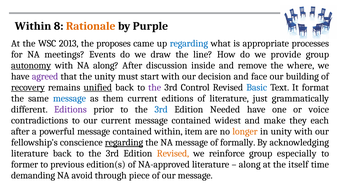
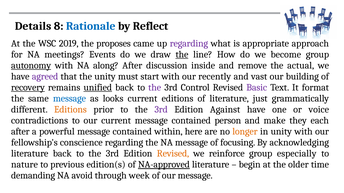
Within at (33, 26): Within -> Details
Rationale colour: orange -> blue
Purple: Purple -> Reflect
2013: 2013 -> 2019
regarding at (189, 43) colour: blue -> purple
processes: processes -> approach
the at (182, 55) underline: none -> present
provide: provide -> become
where: where -> actual
decision: decision -> recently
face: face -> vast
Basic colour: blue -> purple
them: them -> looks
Editions at (70, 110) colour: purple -> orange
3rd at (161, 110) colour: blue -> purple
Needed: Needed -> Against
widest: widest -> person
item: item -> here
regarding at (124, 143) underline: present -> none
formally: formally -> focusing
former: former -> nature
NA-approved underline: none -> present
along at (250, 165): along -> begin
itself: itself -> older
piece: piece -> week
